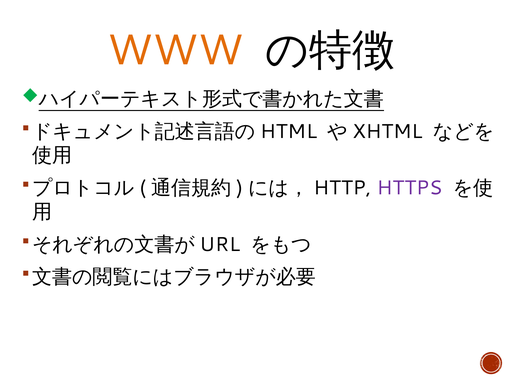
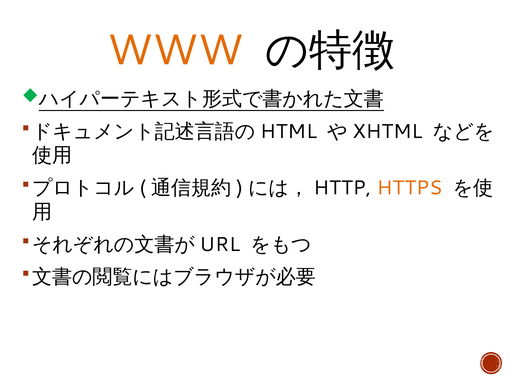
HTTPS colour: purple -> orange
